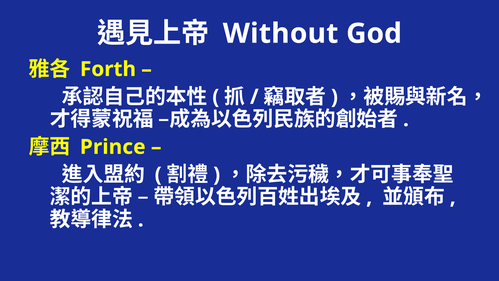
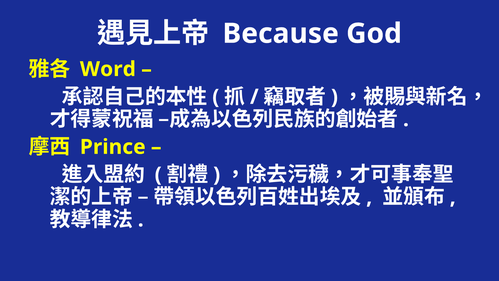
Without: Without -> Because
Forth: Forth -> Word
